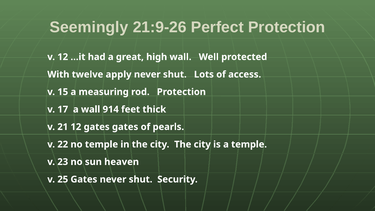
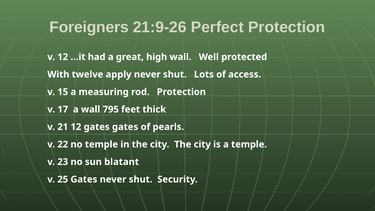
Seemingly: Seemingly -> Foreigners
914: 914 -> 795
heaven: heaven -> blatant
